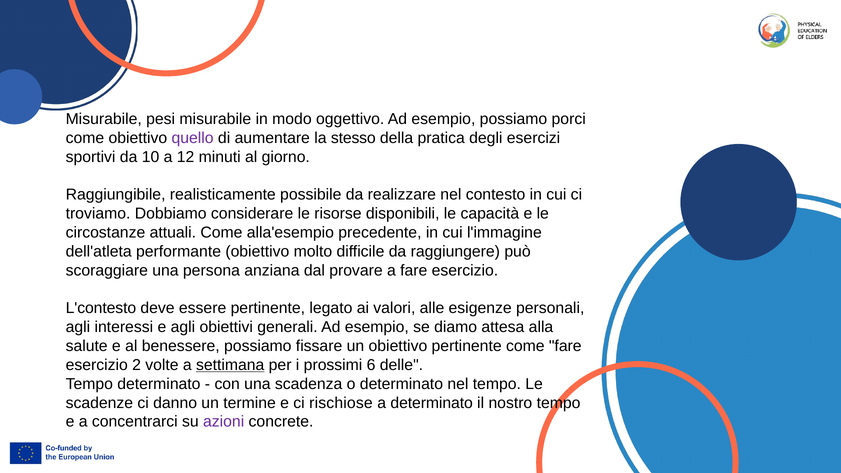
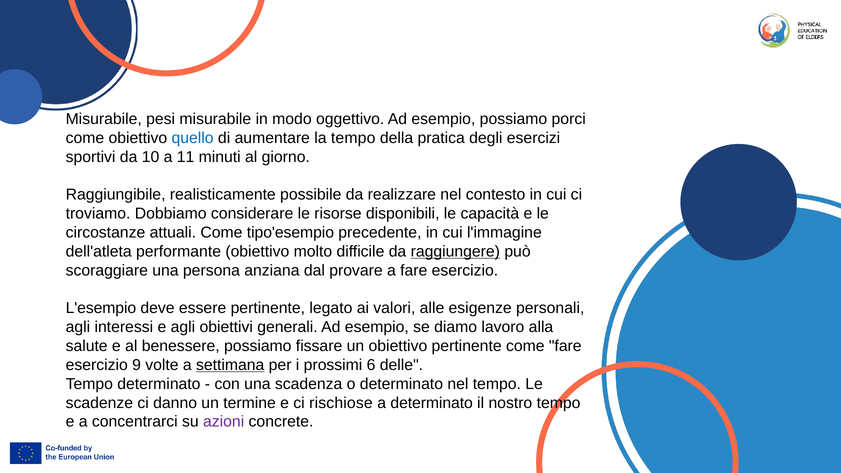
quello colour: purple -> blue
la stesso: stesso -> tempo
12: 12 -> 11
alla'esempio: alla'esempio -> tipo'esempio
raggiungere underline: none -> present
L'contesto: L'contesto -> L'esempio
attesa: attesa -> lavoro
2: 2 -> 9
